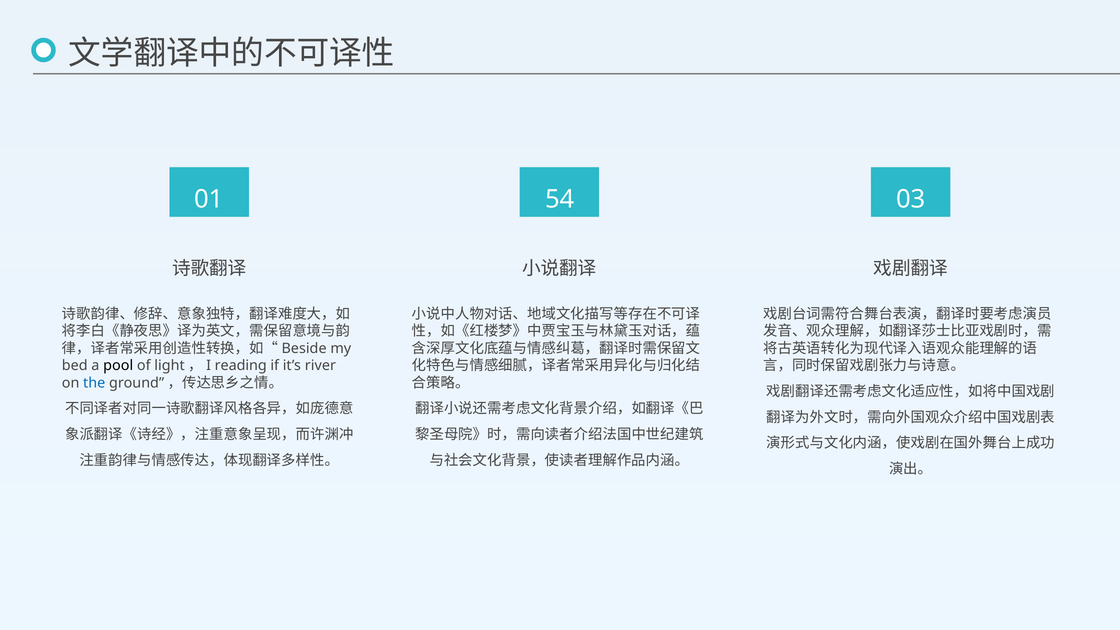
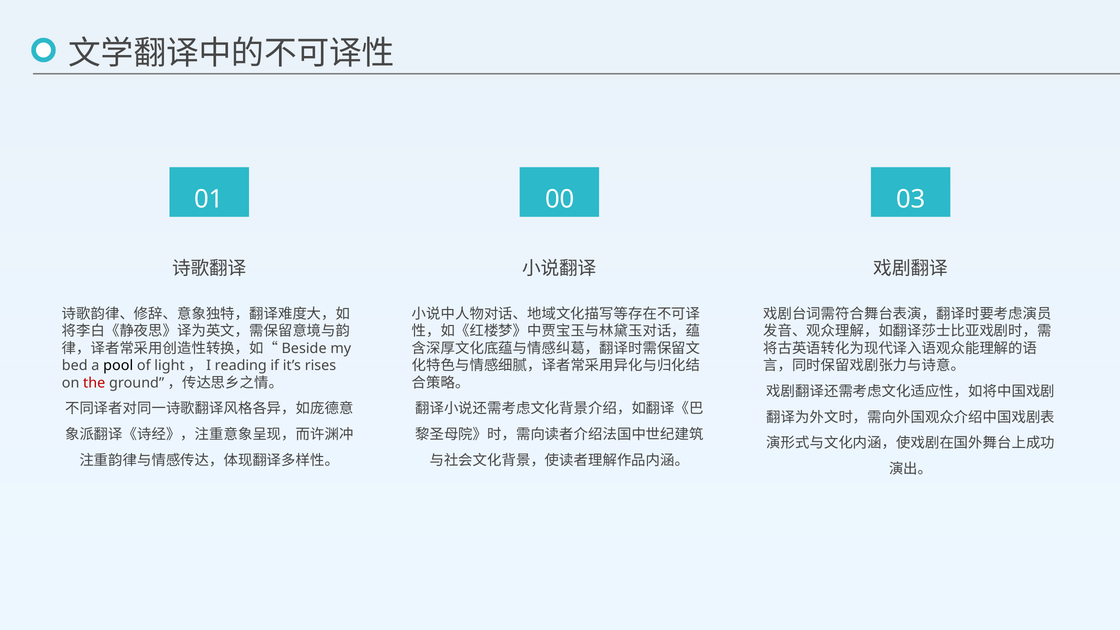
54: 54 -> 00
river: river -> rises
the colour: blue -> red
